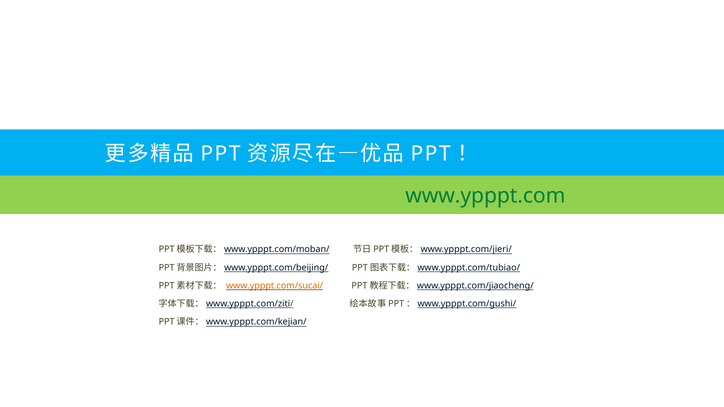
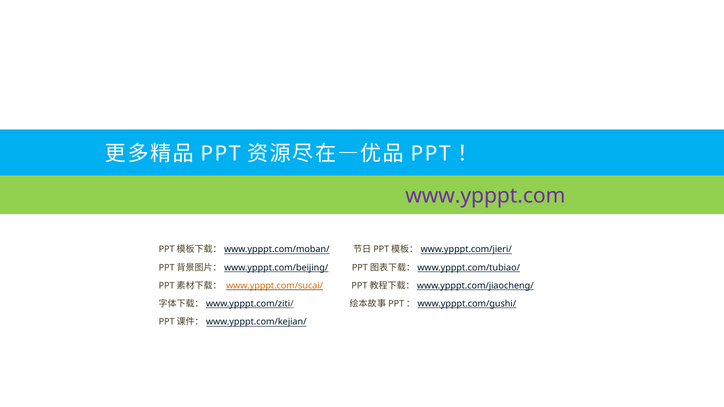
www.ypppt.com colour: green -> purple
